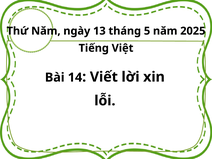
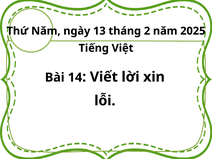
5: 5 -> 2
